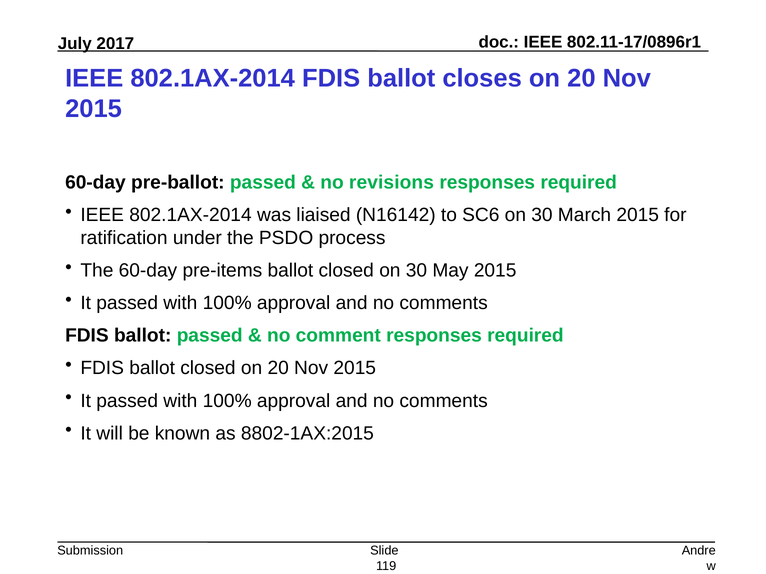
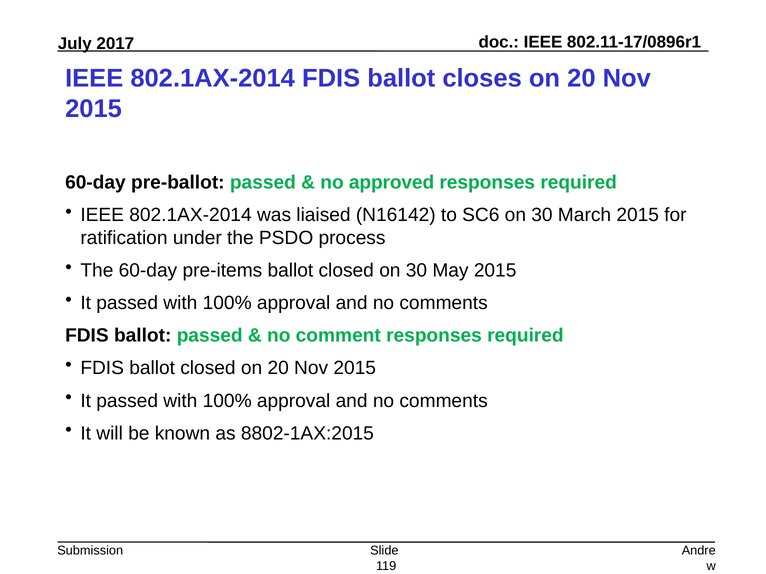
revisions: revisions -> approved
